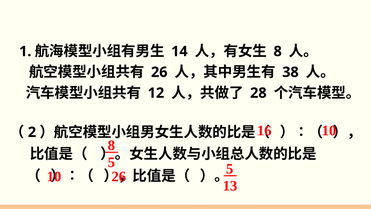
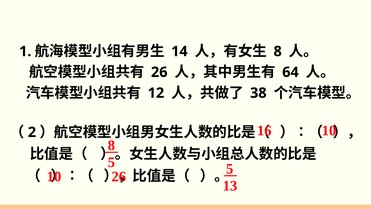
38: 38 -> 64
28: 28 -> 38
